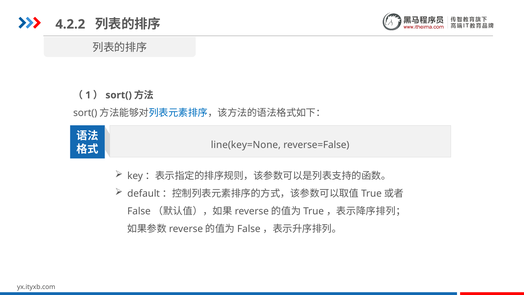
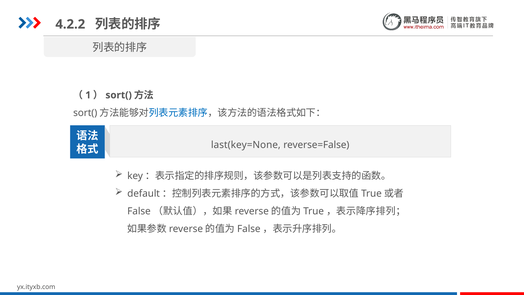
line(key=None: line(key=None -> last(key=None
